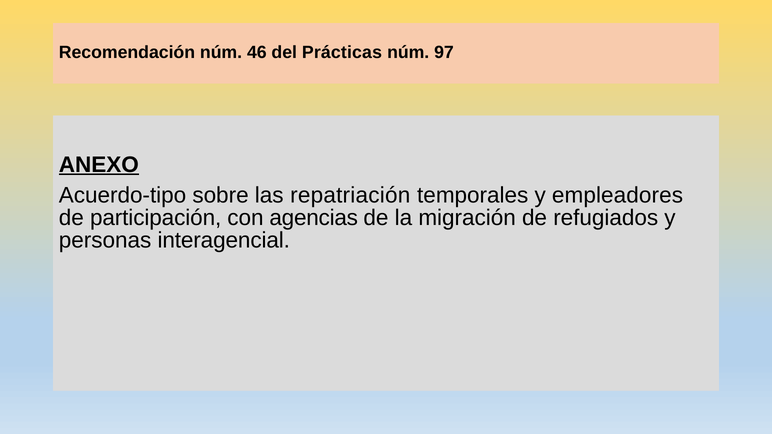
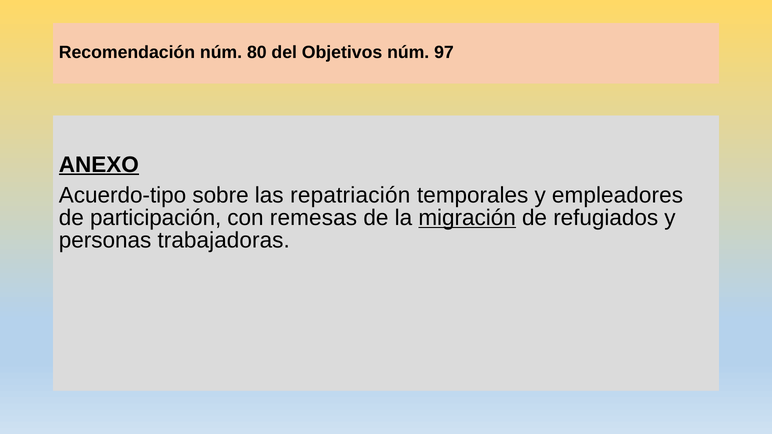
46: 46 -> 80
Prácticas: Prácticas -> Objetivos
agencias: agencias -> remesas
migración underline: none -> present
interagencial: interagencial -> trabajadoras
